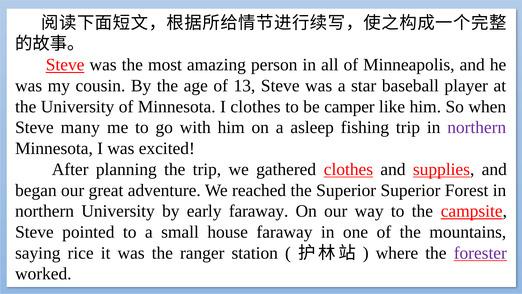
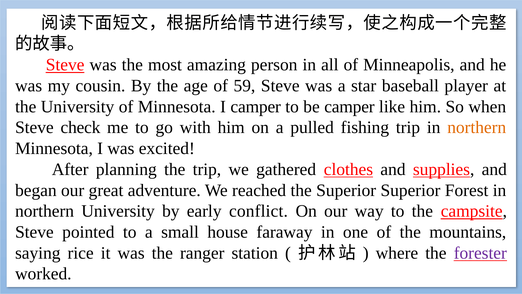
13: 13 -> 59
I clothes: clothes -> camper
many: many -> check
asleep: asleep -> pulled
northern at (477, 127) colour: purple -> orange
early faraway: faraway -> conflict
